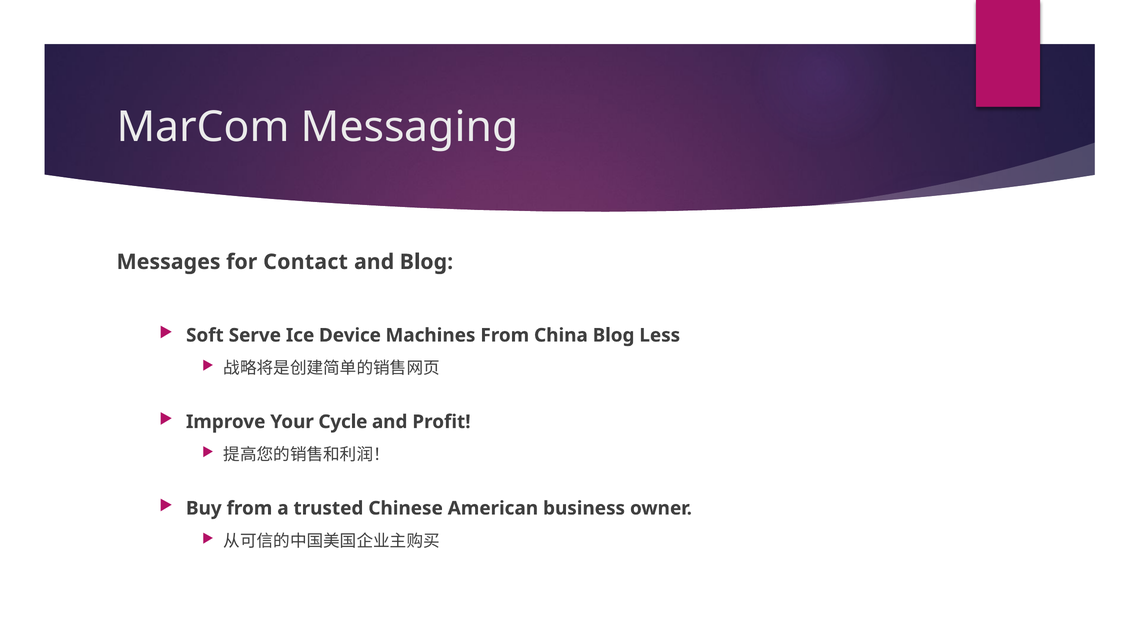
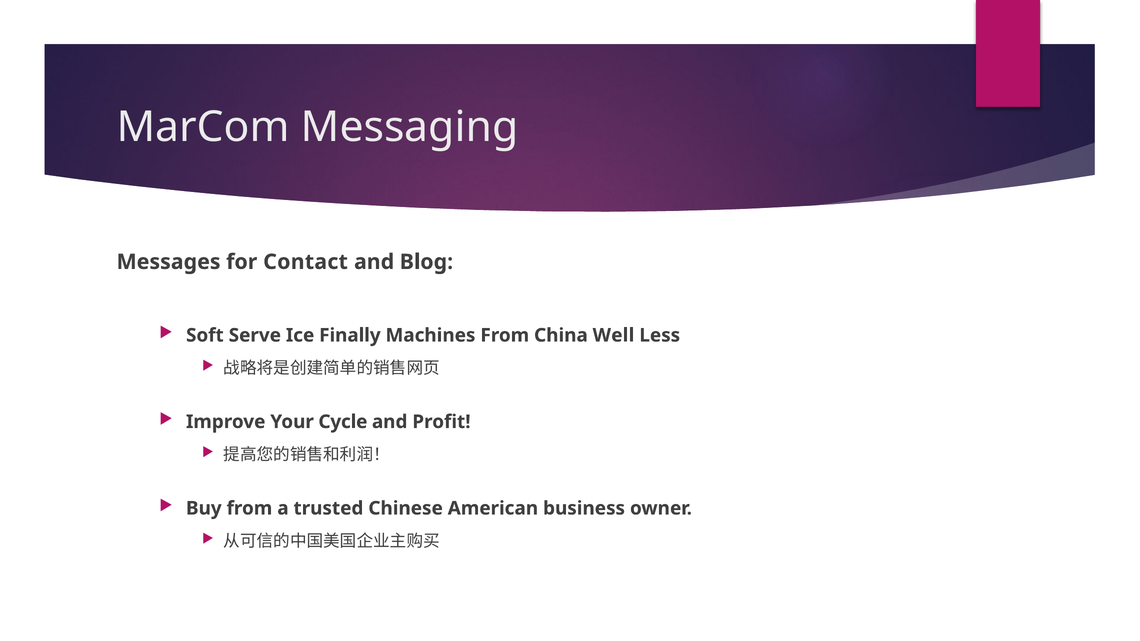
Device: Device -> Finally
China Blog: Blog -> Well
